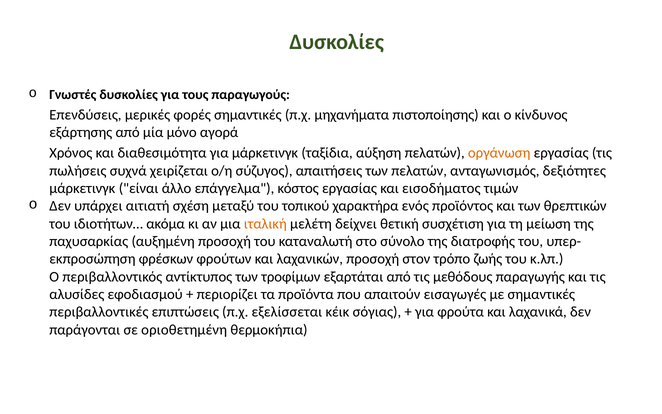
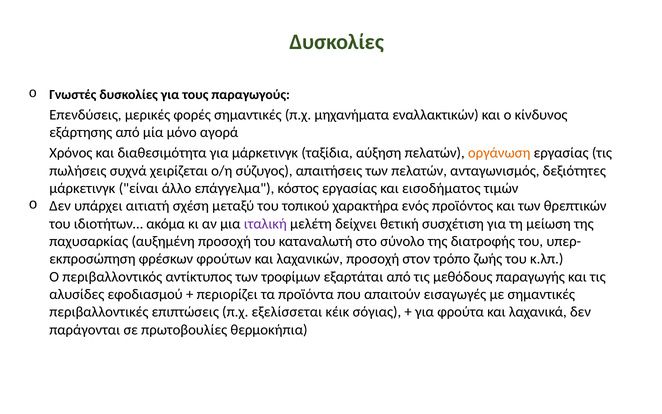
πιστοποίησης: πιστοποίησης -> εναλλακτικών
ιταλική colour: orange -> purple
οριοθετημένη: οριοθετημένη -> πρωτοβουλίες
